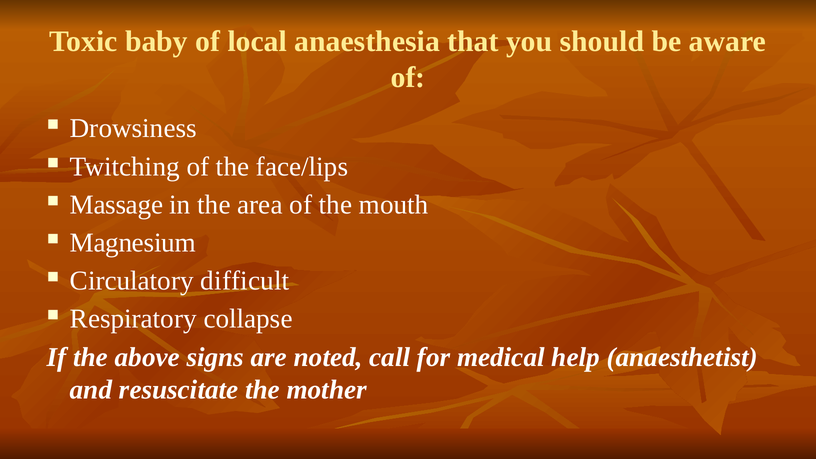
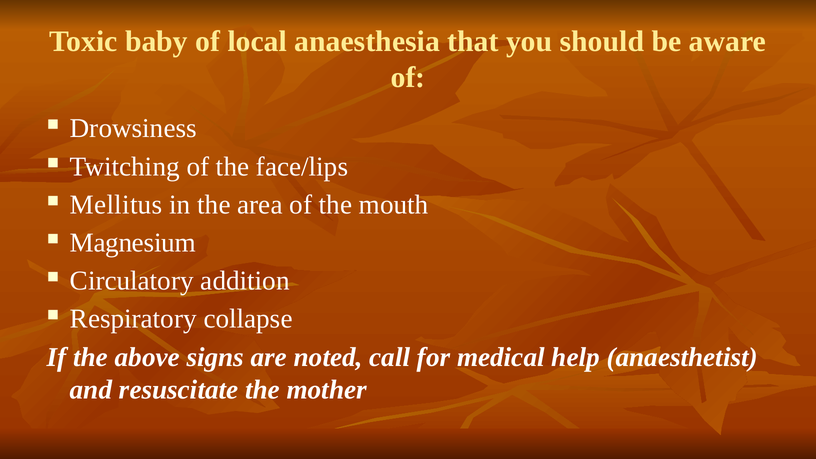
Massage: Massage -> Mellitus
difficult: difficult -> addition
